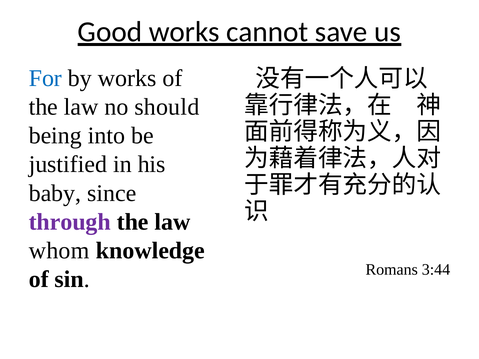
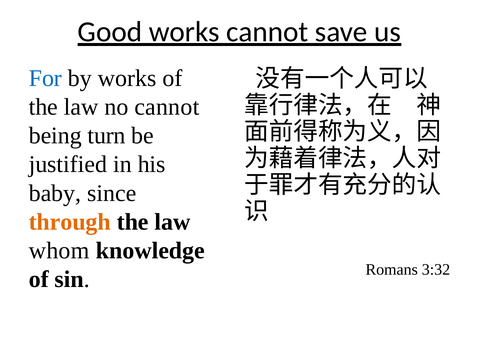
no should: should -> cannot
into: into -> turn
through colour: purple -> orange
3:44: 3:44 -> 3:32
